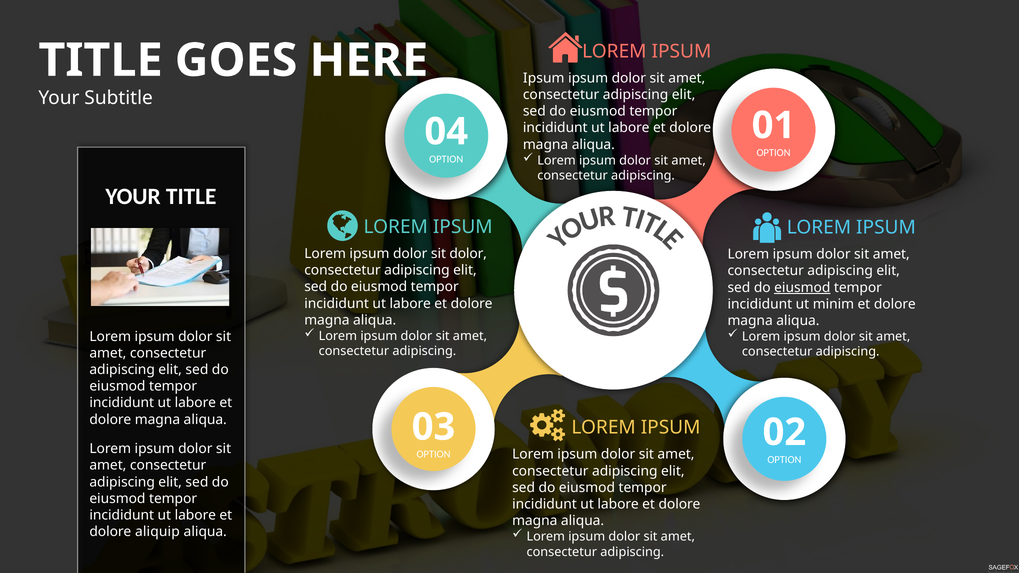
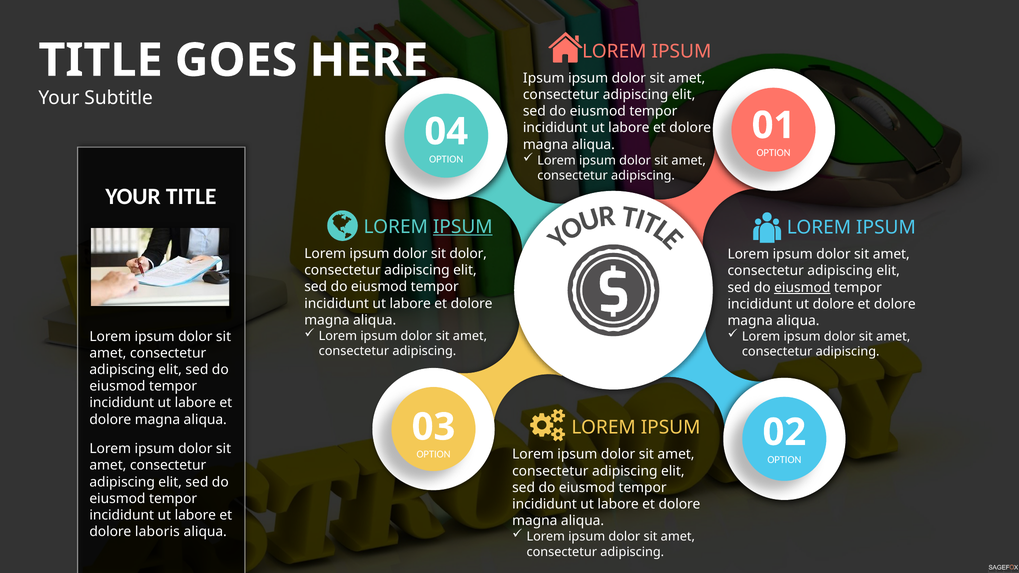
IPSUM at (463, 227) underline: none -> present
ut minim: minim -> dolore
aliquip: aliquip -> laboris
